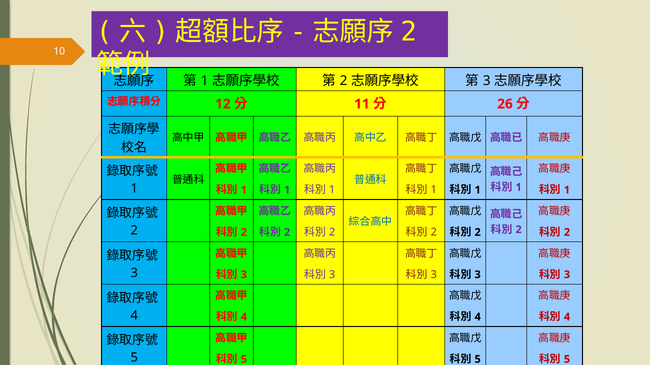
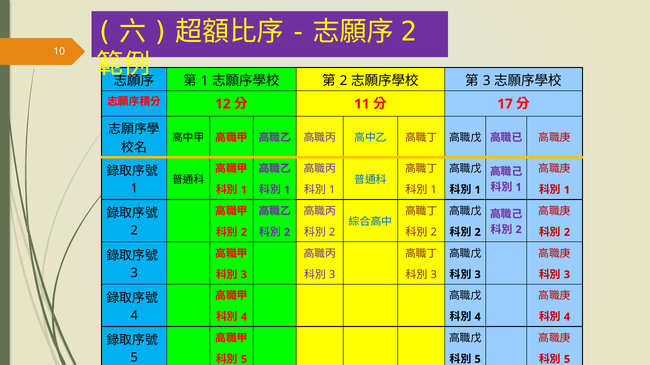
26: 26 -> 17
